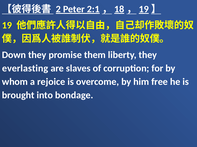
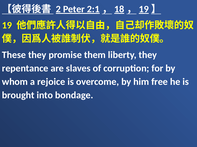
Down: Down -> These
everlasting: everlasting -> repentance
